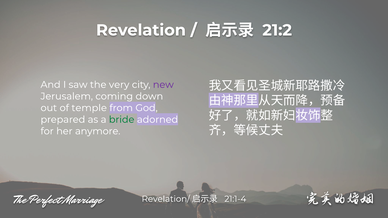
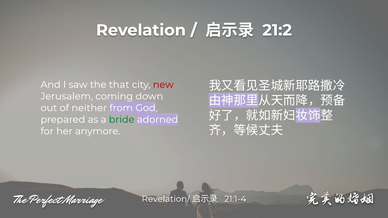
very: very -> that
new colour: purple -> red
temple: temple -> neither
